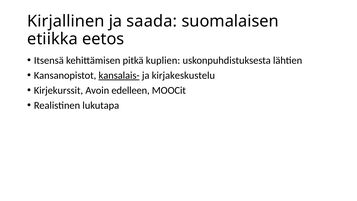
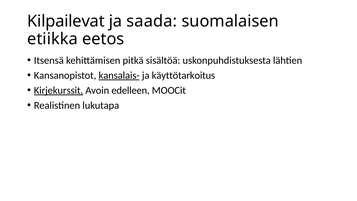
Kirjallinen: Kirjallinen -> Kilpailevat
kuplien: kuplien -> sisältöä
kirjakeskustelu: kirjakeskustelu -> käyttötarkoitus
Kirjekurssit underline: none -> present
